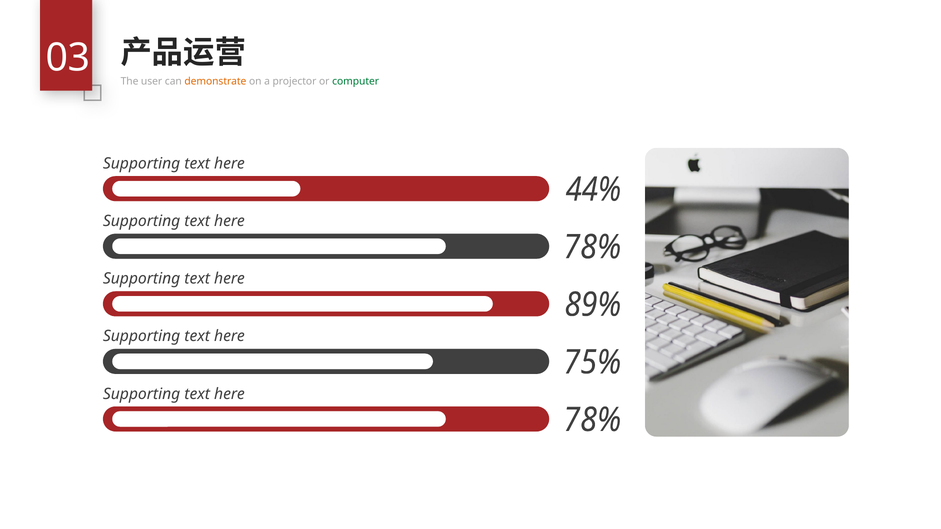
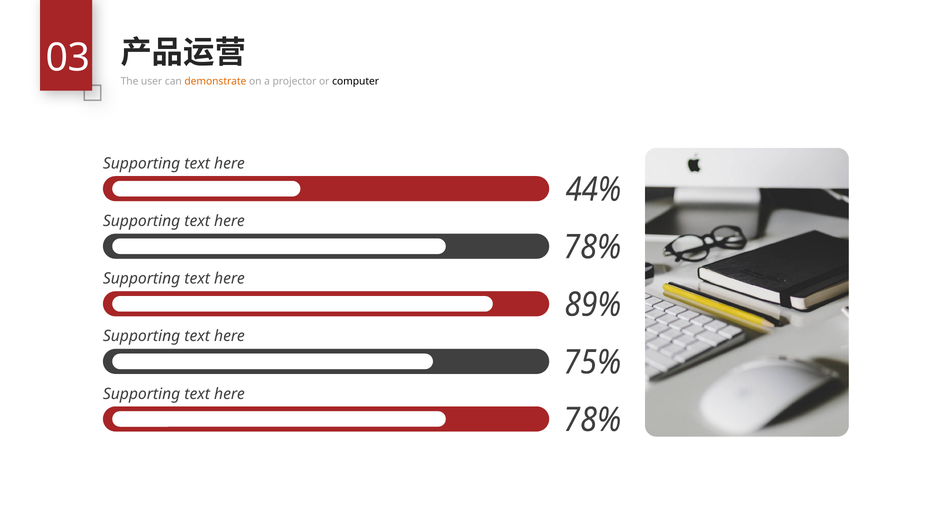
computer colour: green -> black
